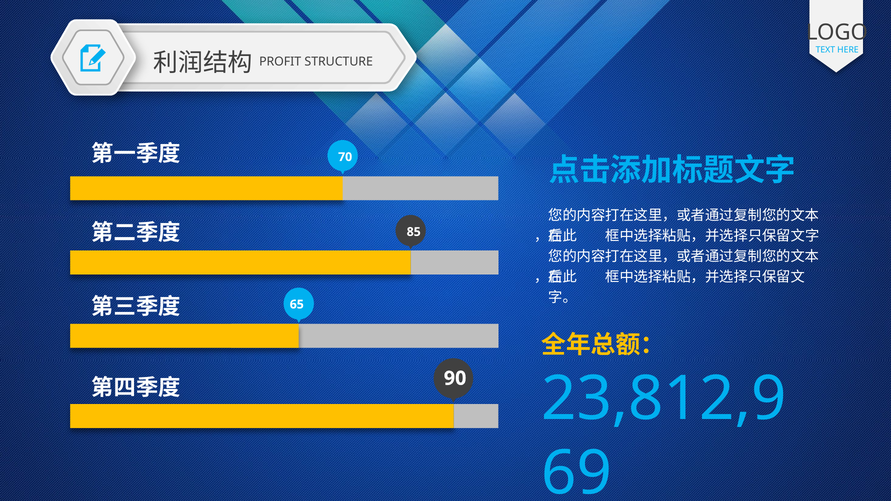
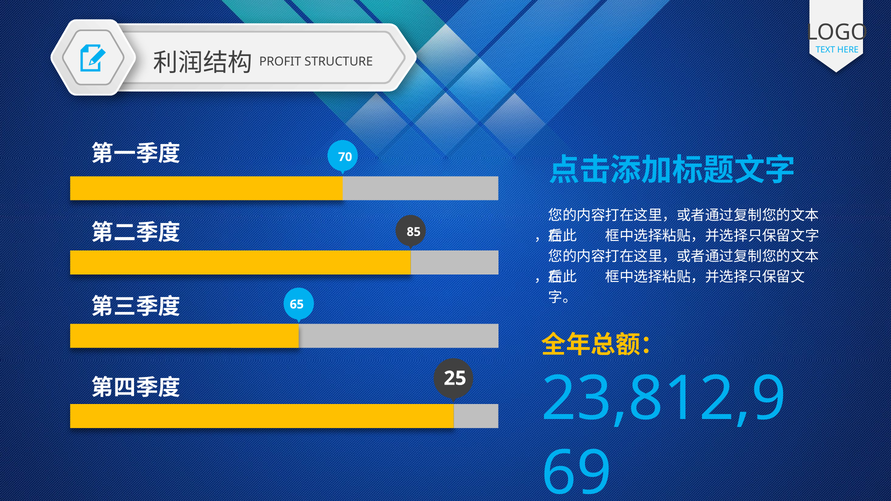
90: 90 -> 25
